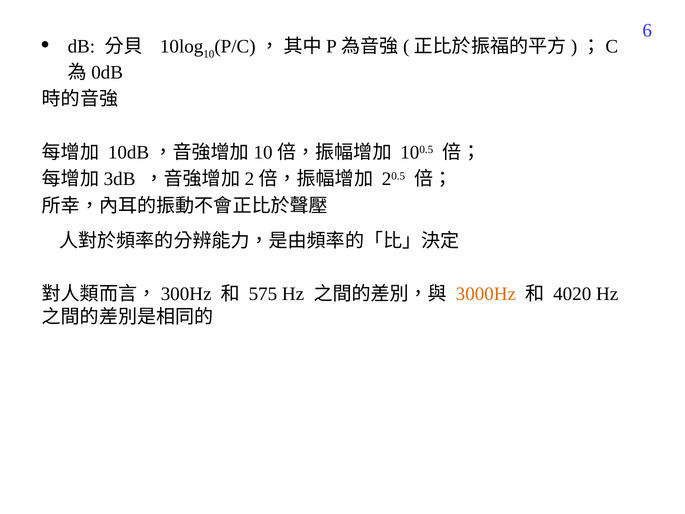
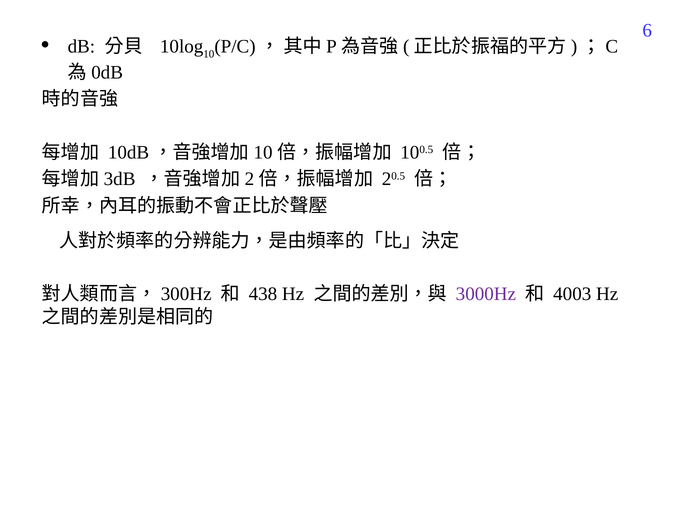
575: 575 -> 438
3000Hz colour: orange -> purple
4020: 4020 -> 4003
